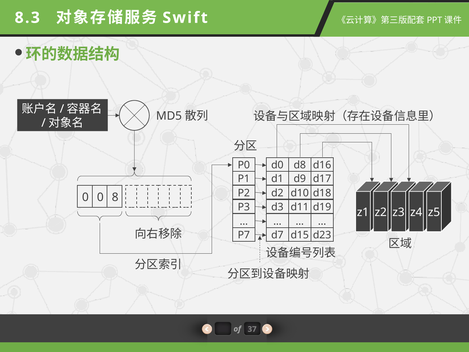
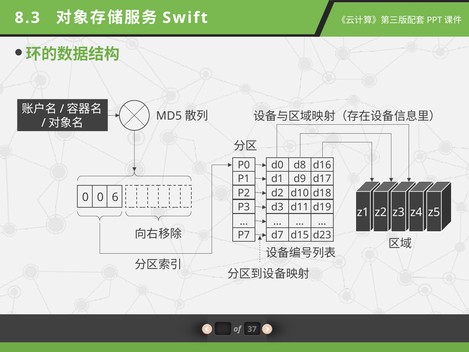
8: 8 -> 6
